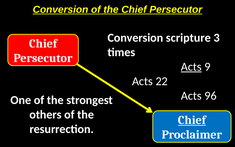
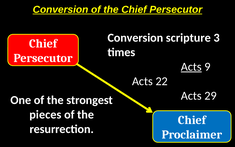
96: 96 -> 29
others: others -> pieces
Chief at (192, 120) underline: present -> none
